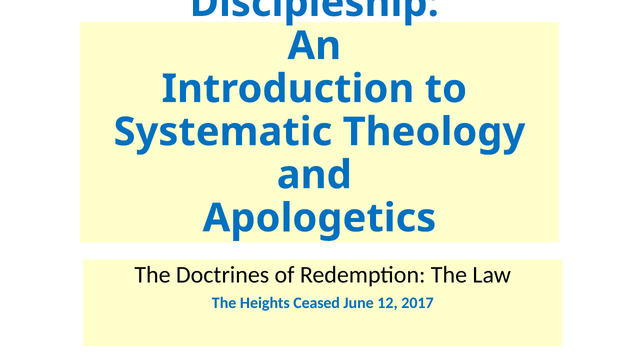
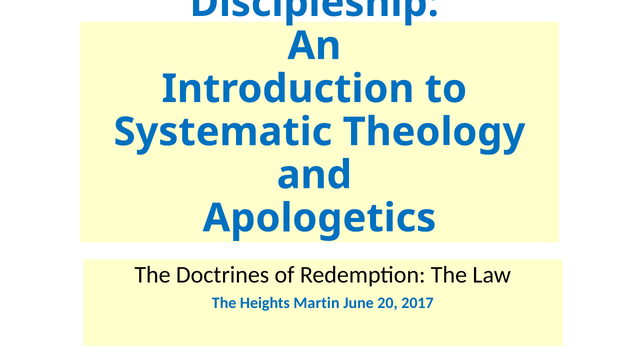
Ceased: Ceased -> Martin
12: 12 -> 20
